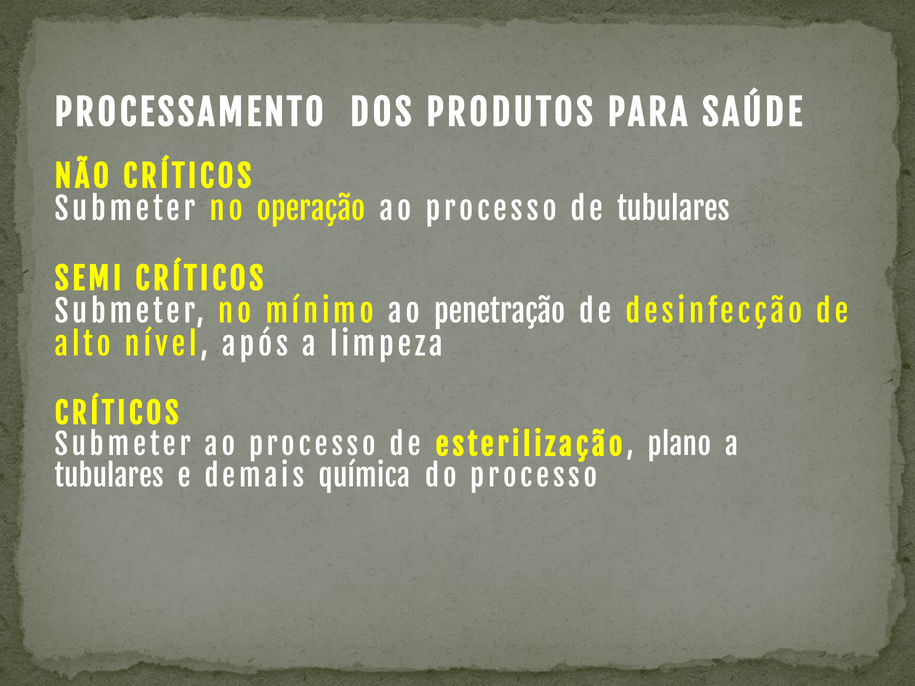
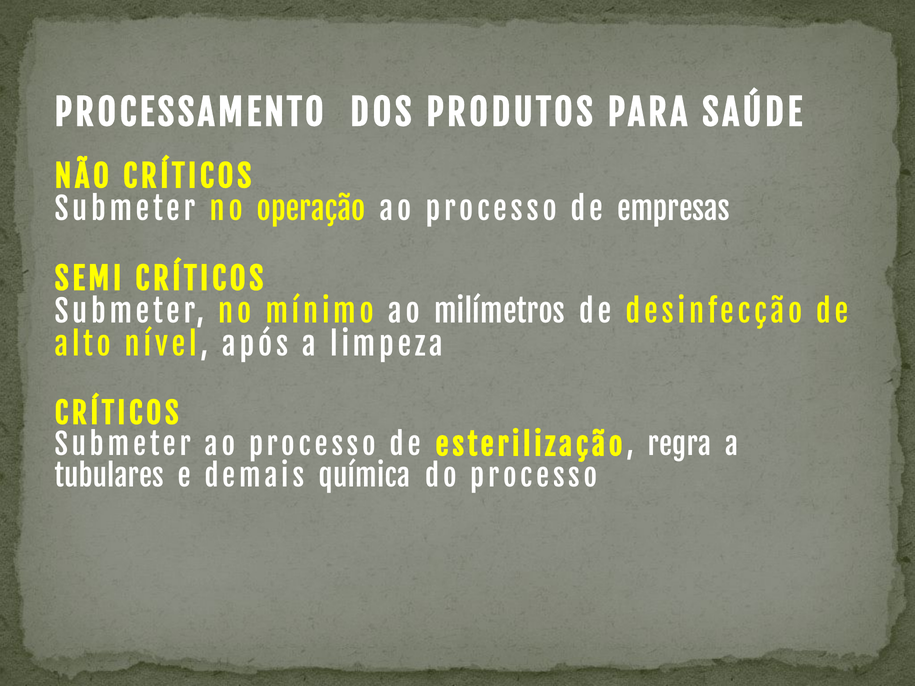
de tubulares: tubulares -> empresas
penetração: penetração -> milímetros
plano: plano -> regra
